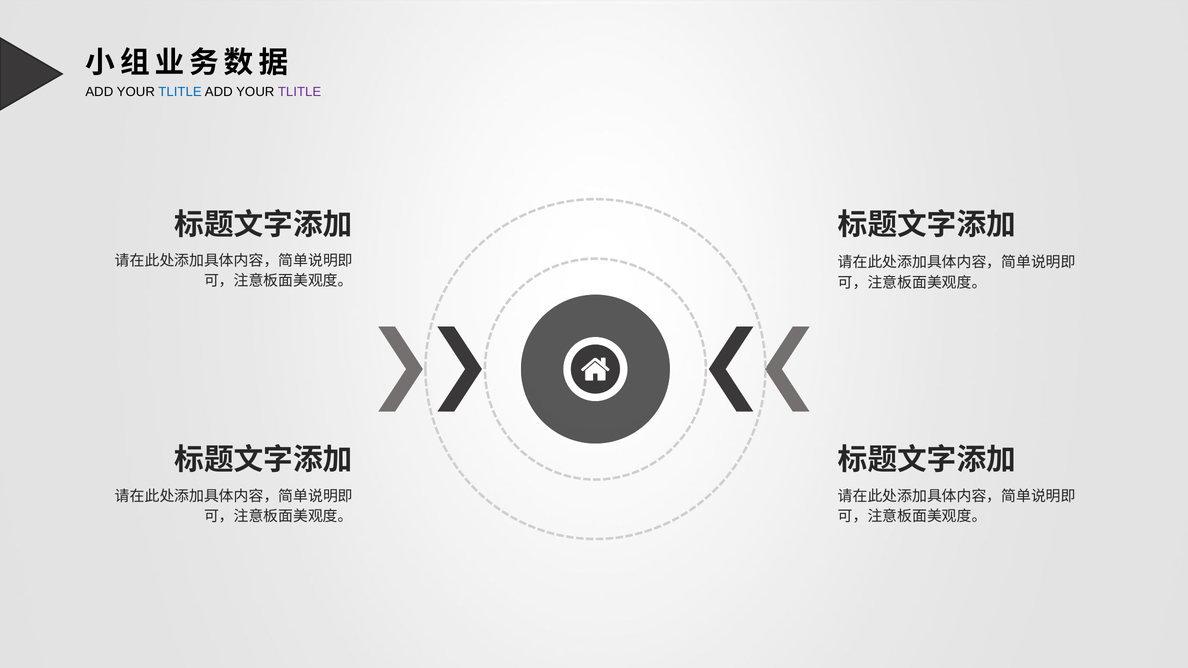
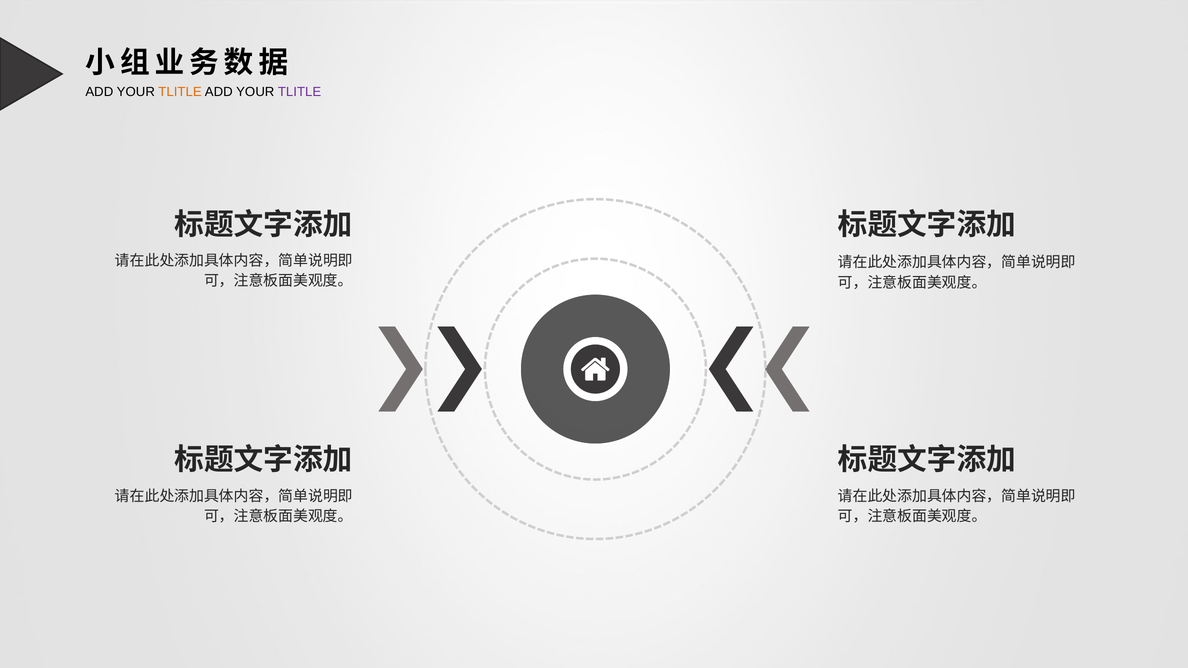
TLITLE at (180, 92) colour: blue -> orange
